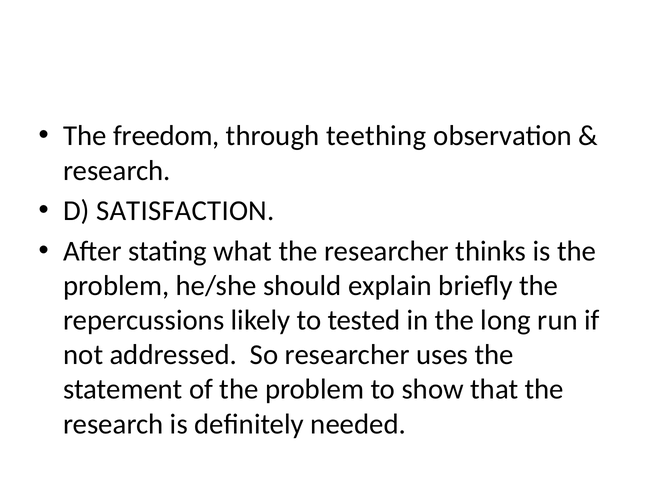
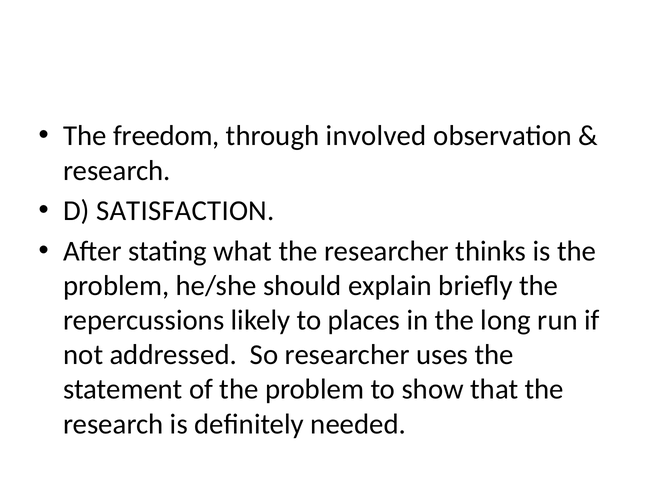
teething: teething -> involved
tested: tested -> places
